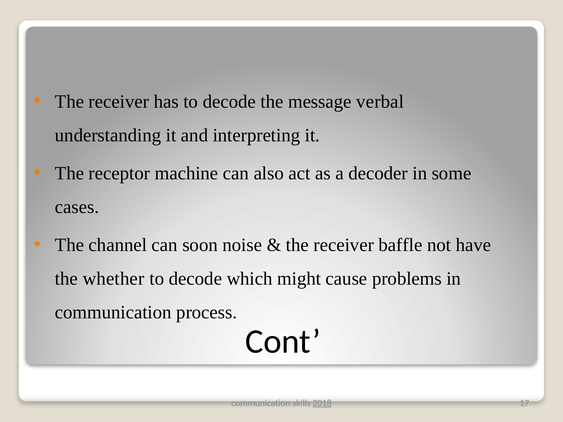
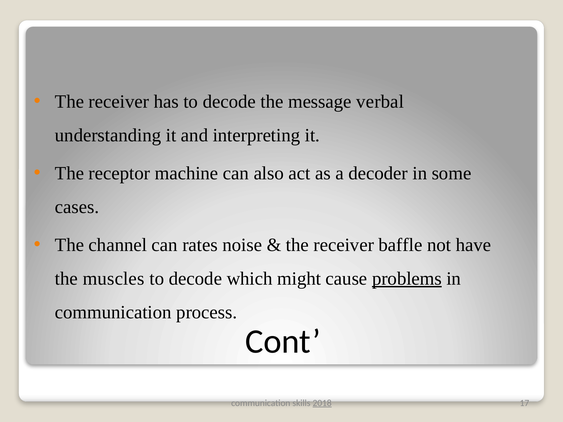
soon: soon -> rates
whether: whether -> muscles
problems underline: none -> present
